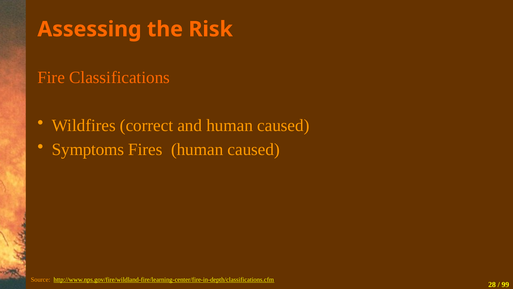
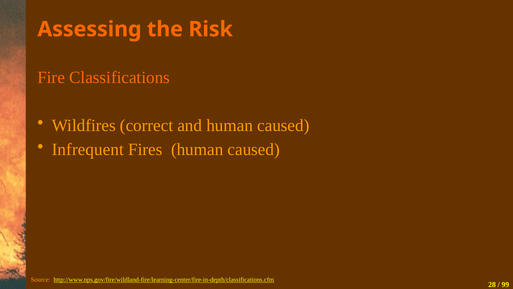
Symptoms: Symptoms -> Infrequent
